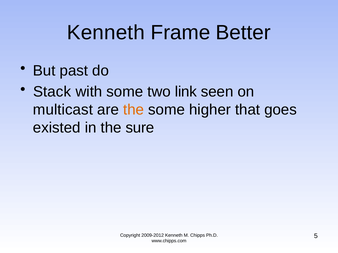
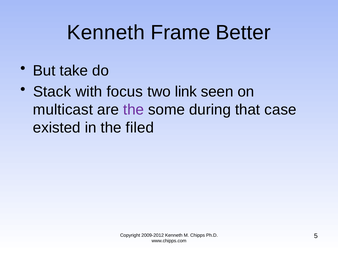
past: past -> take
with some: some -> focus
the at (134, 110) colour: orange -> purple
higher: higher -> during
goes: goes -> case
sure: sure -> filed
